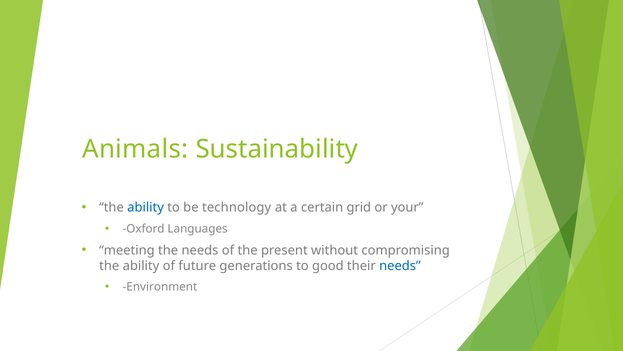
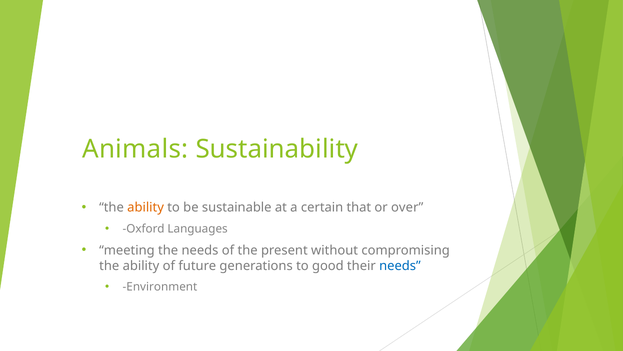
ability at (146, 207) colour: blue -> orange
technology: technology -> sustainable
grid: grid -> that
your: your -> over
